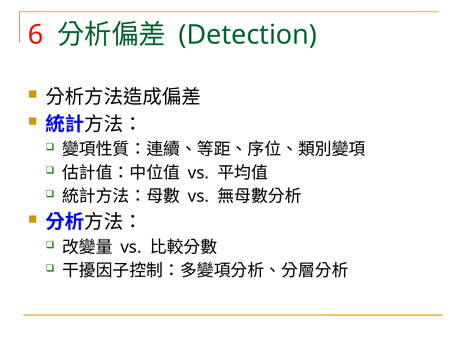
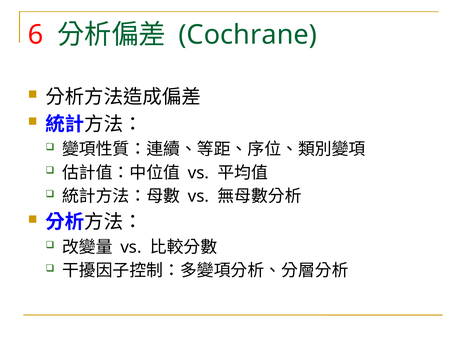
Detection: Detection -> Cochrane
